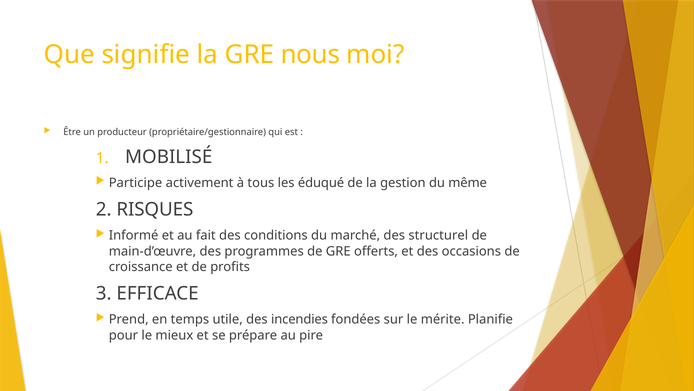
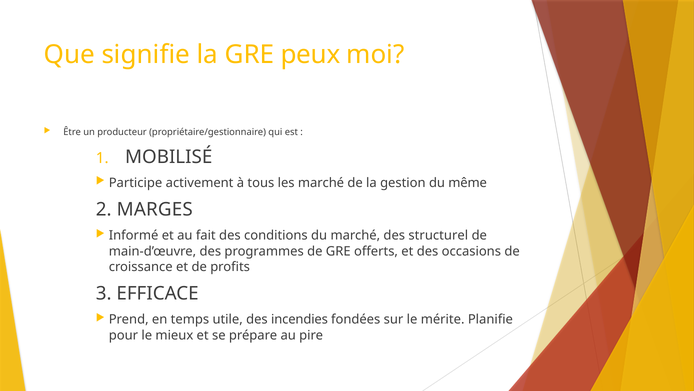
nous: nous -> peux
les éduqué: éduqué -> marché
RISQUES: RISQUES -> MARGES
